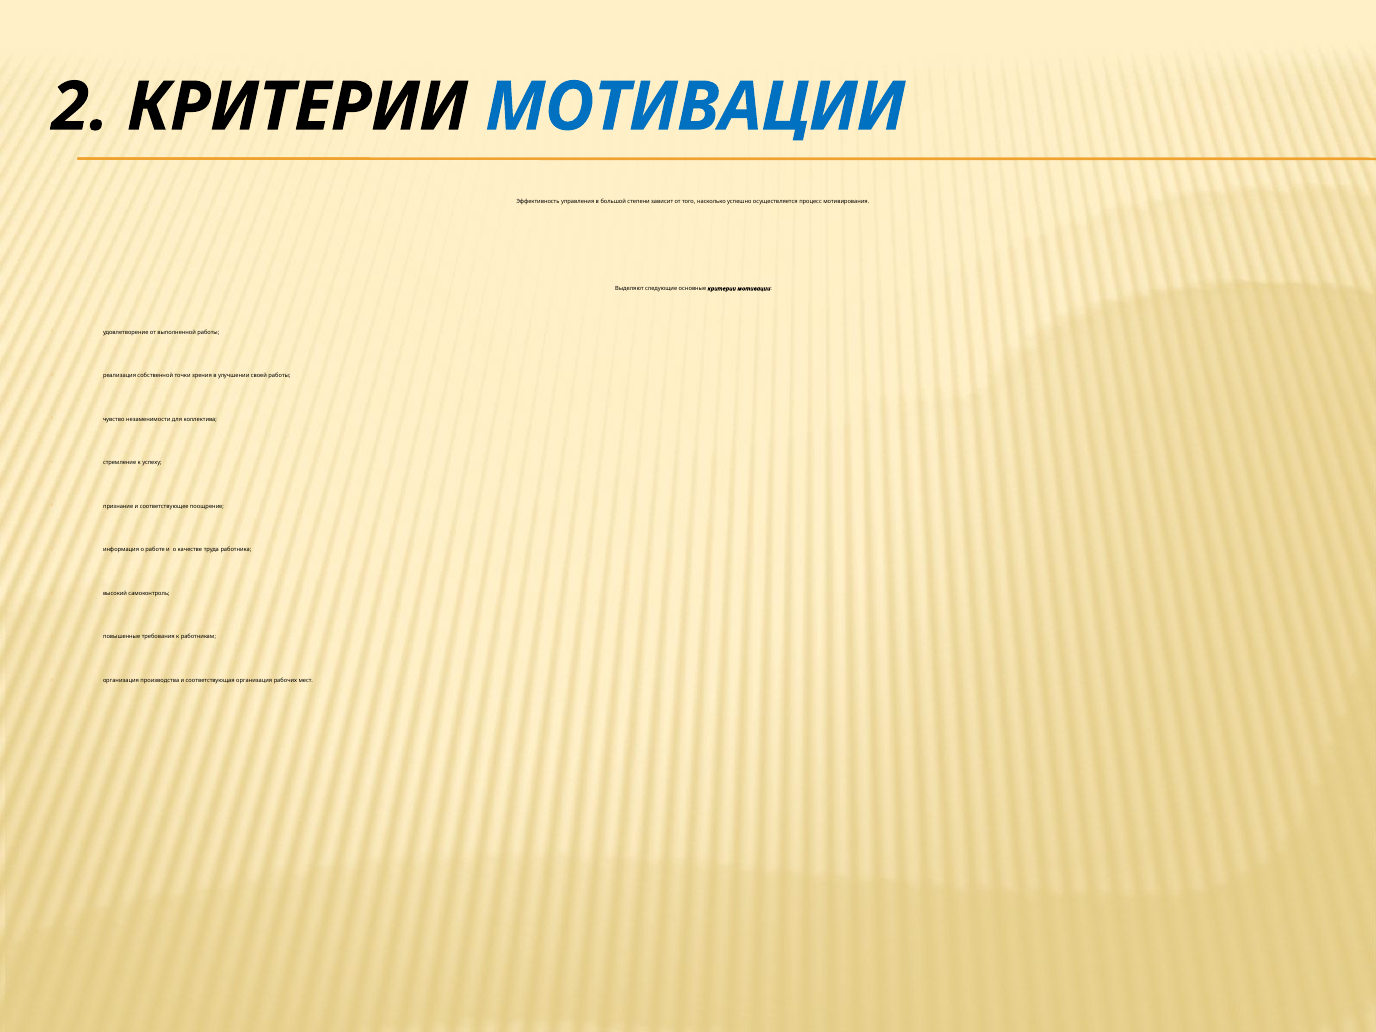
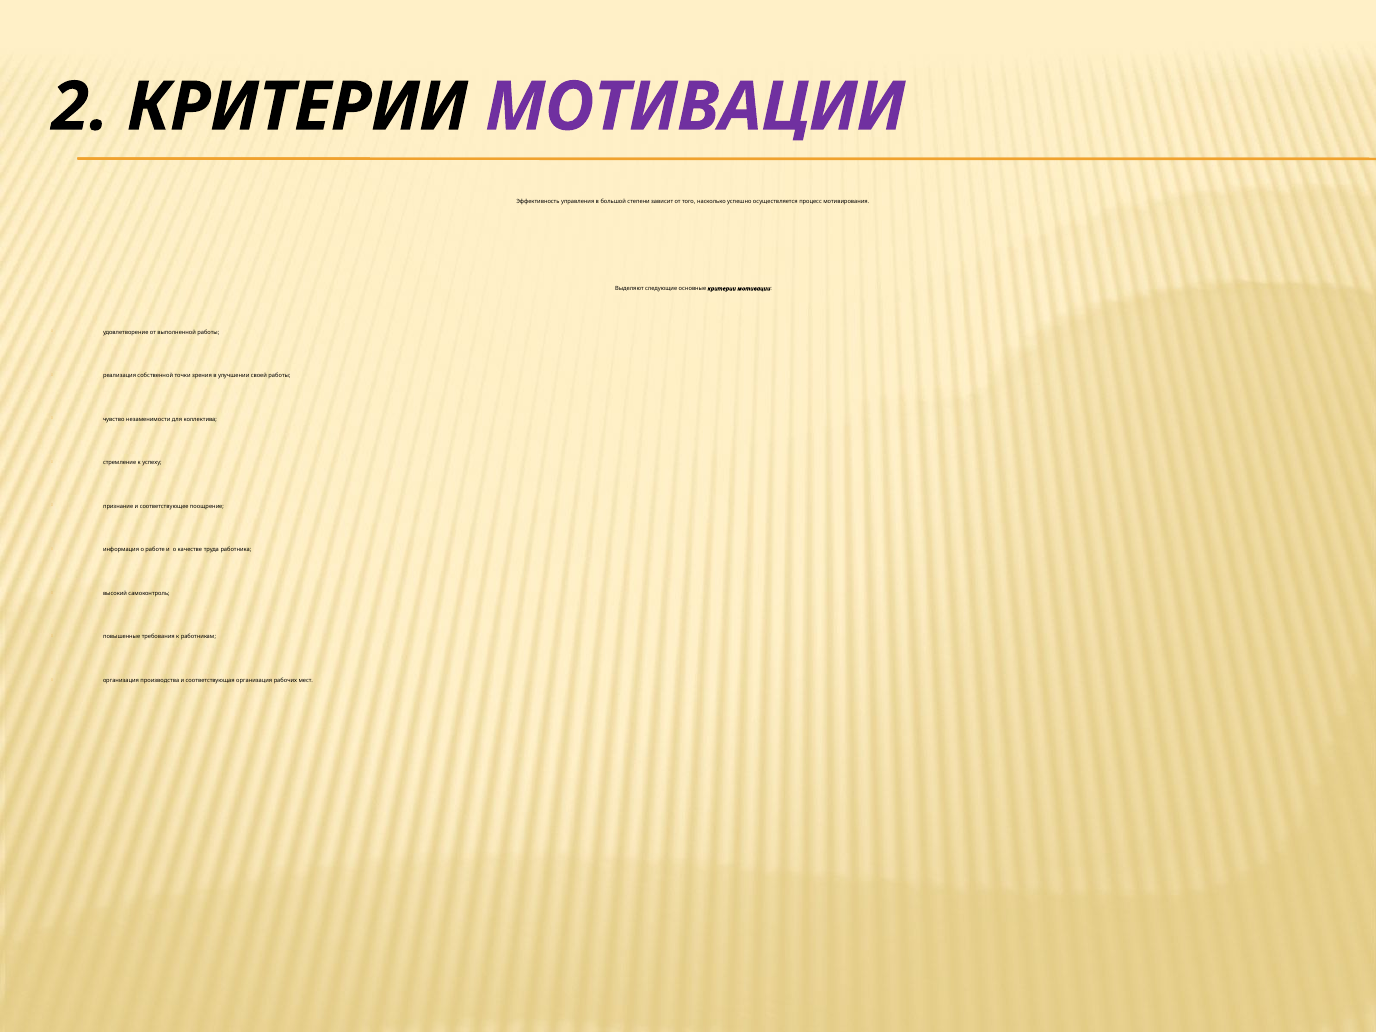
МОТИВАЦИИ at (695, 107) colour: blue -> purple
